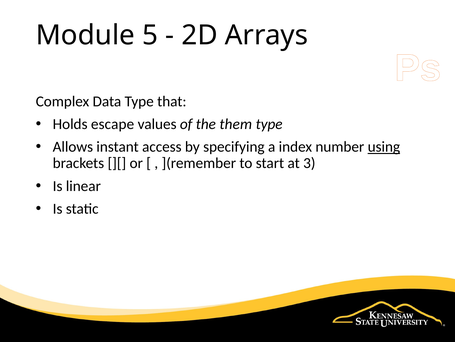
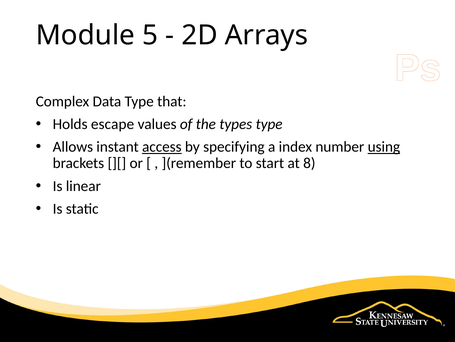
them: them -> types
access underline: none -> present
3: 3 -> 8
